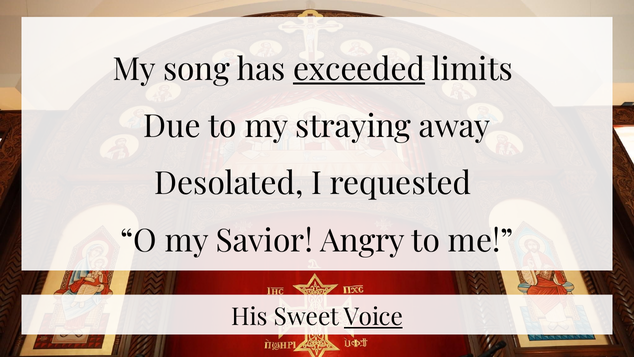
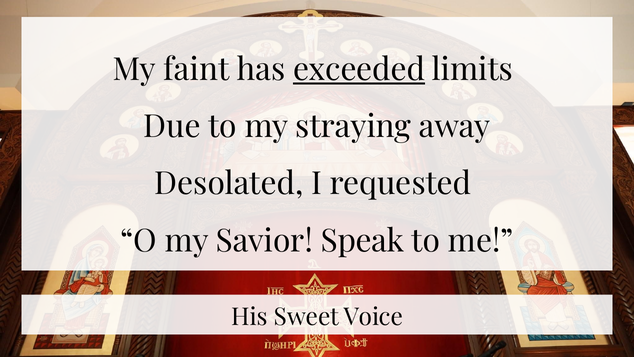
song: song -> faint
Angry: Angry -> Speak
Voice underline: present -> none
